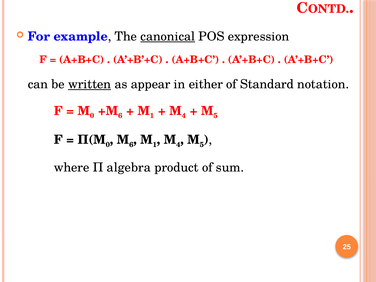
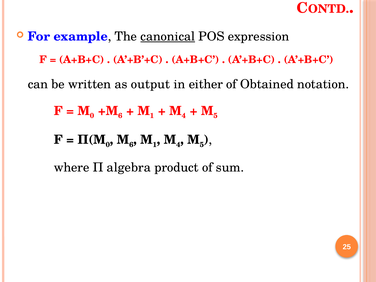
written underline: present -> none
appear: appear -> output
Standard: Standard -> Obtained
